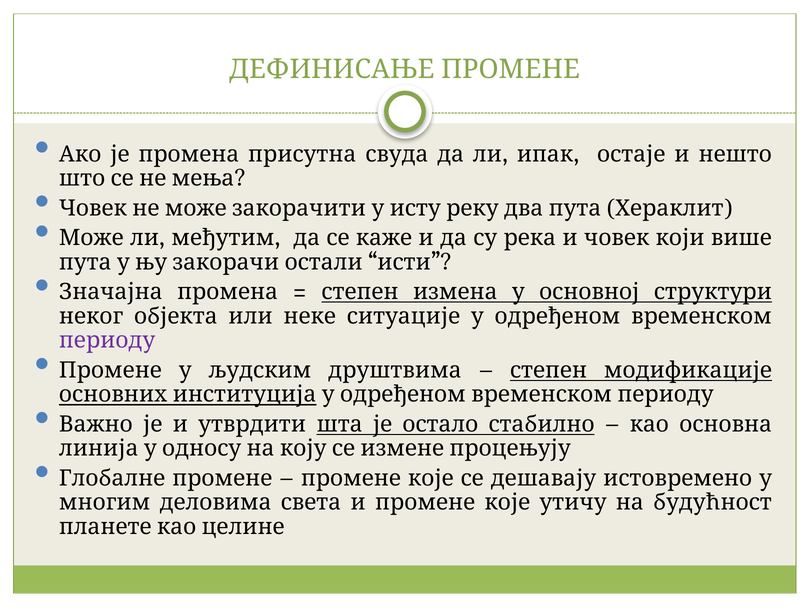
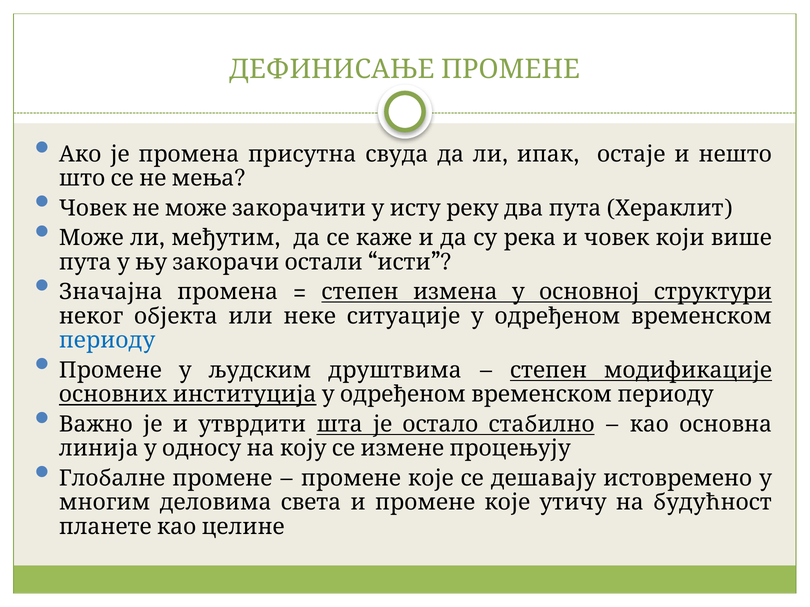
периоду colour: purple -> blue
